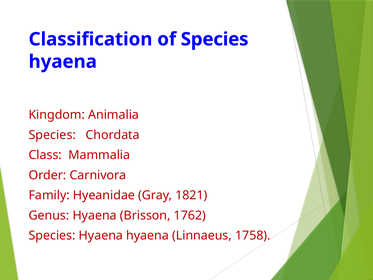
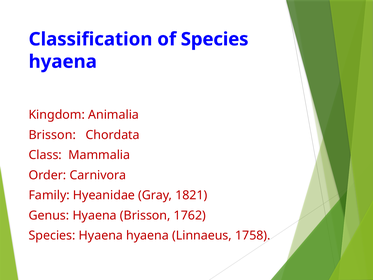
Species at (52, 135): Species -> Brisson
